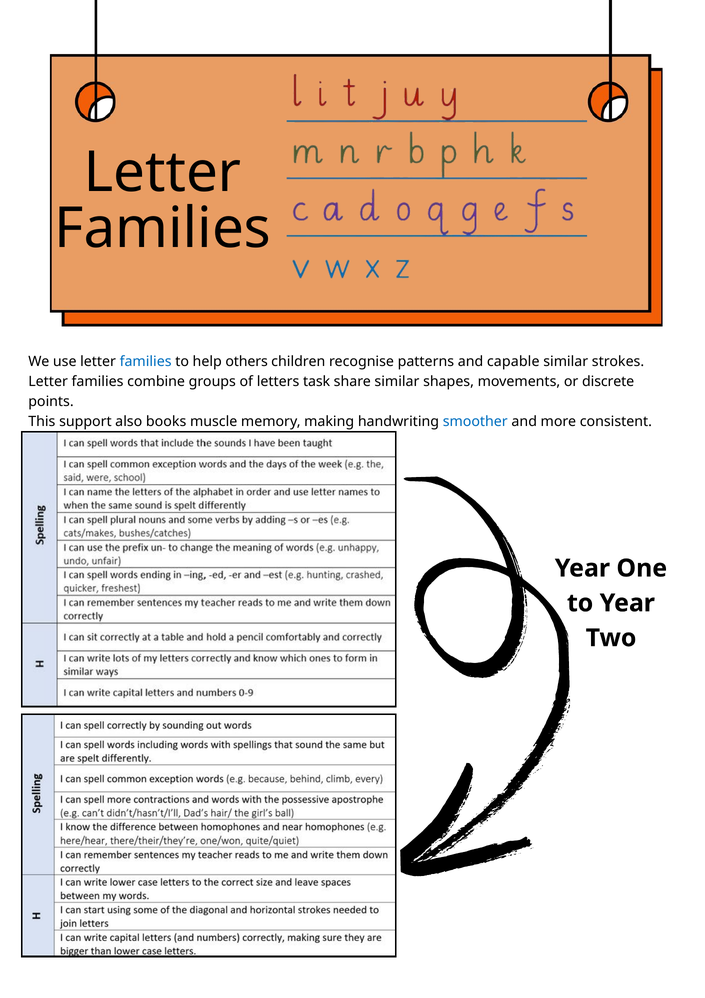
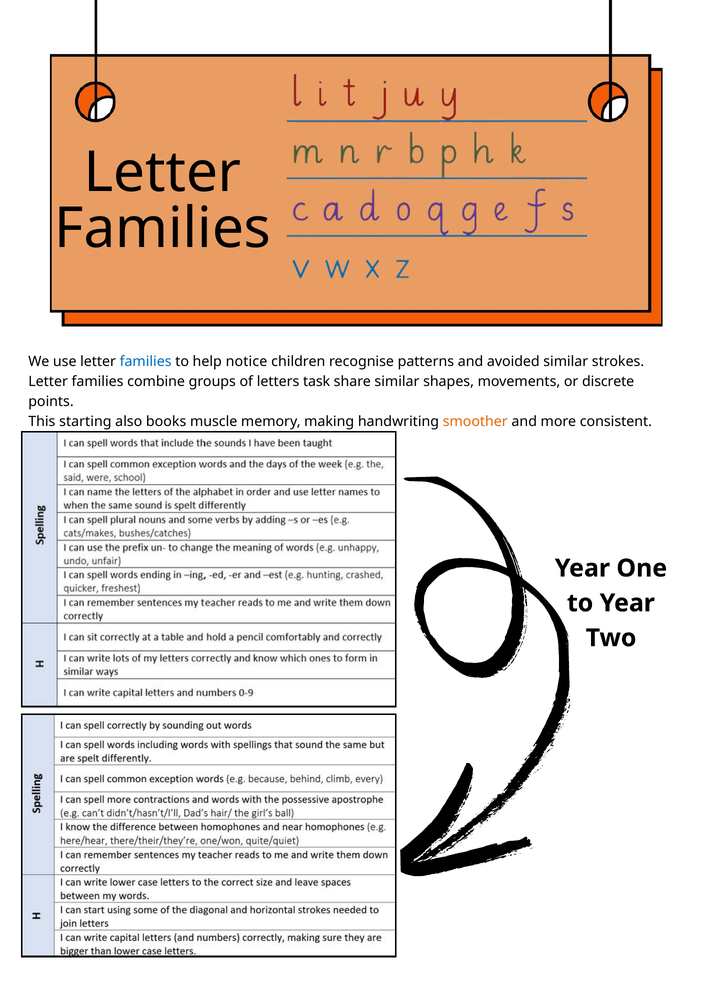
others: others -> notice
capable: capable -> avoided
support: support -> starting
smoother colour: blue -> orange
